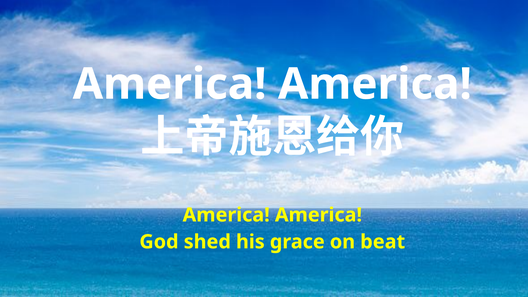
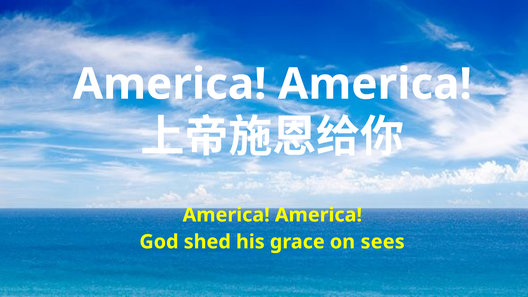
beat: beat -> sees
